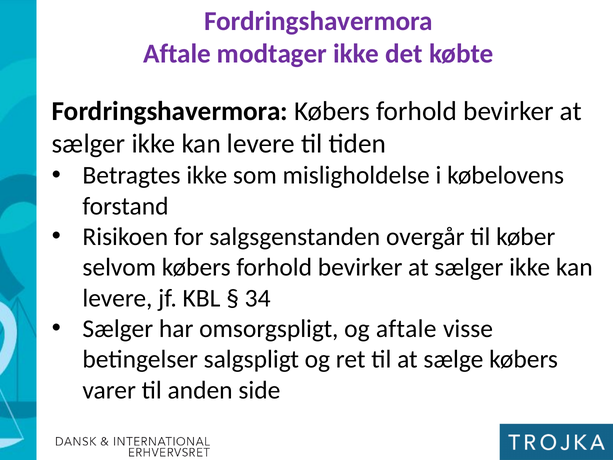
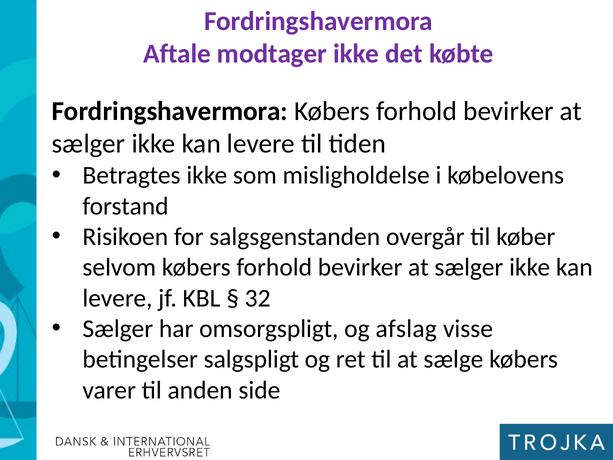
34: 34 -> 32
og aftale: aftale -> afslag
